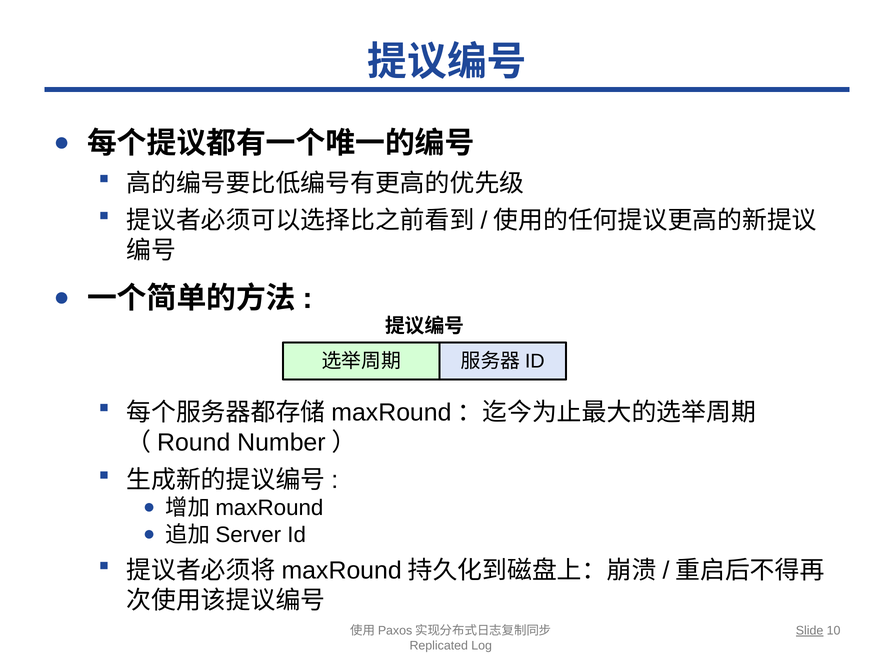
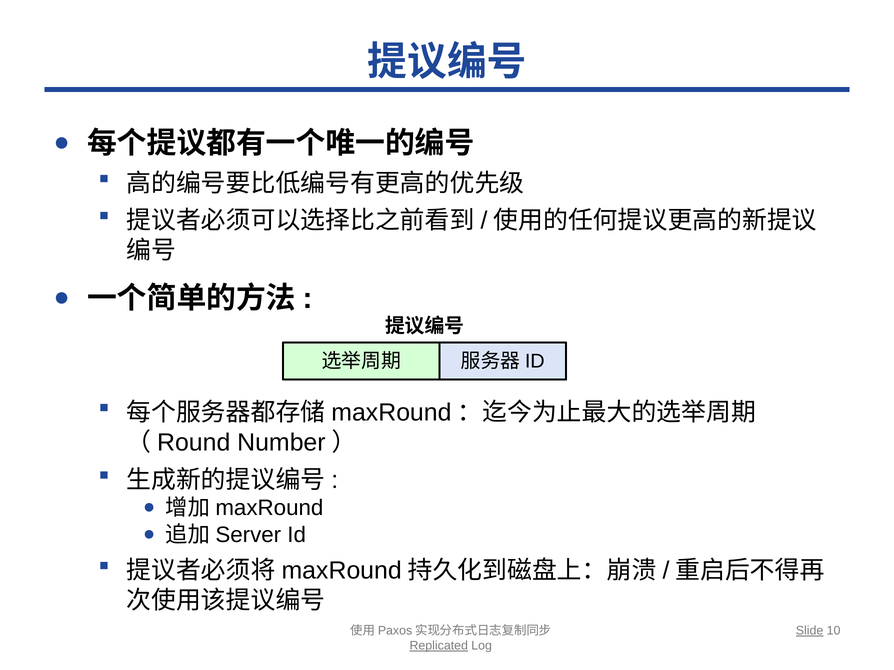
Replicated underline: none -> present
